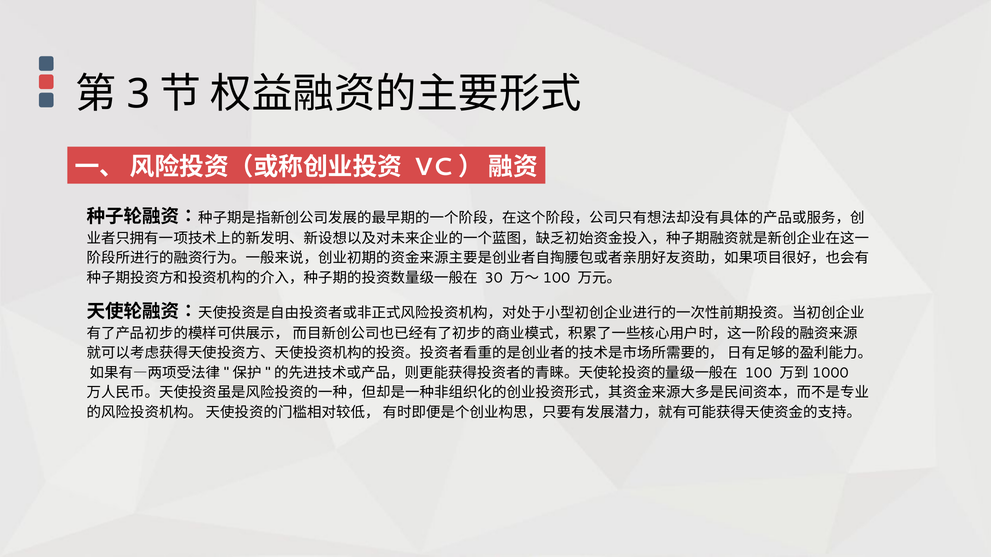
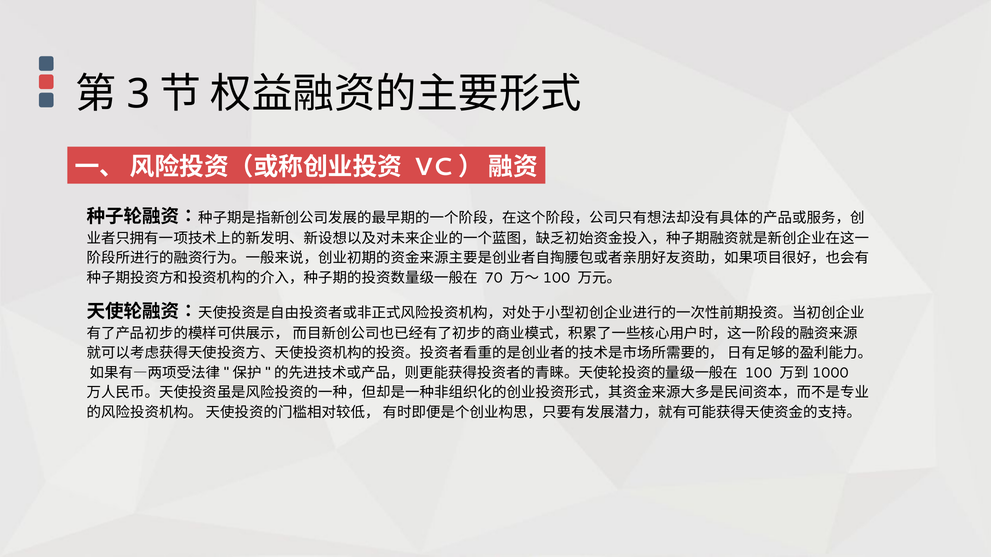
30: 30 -> 70
